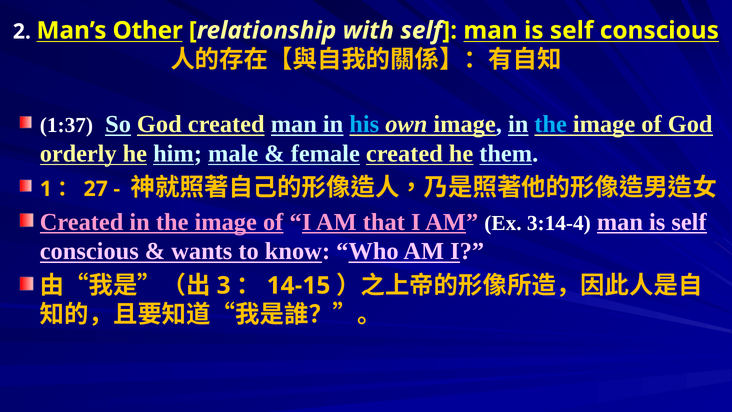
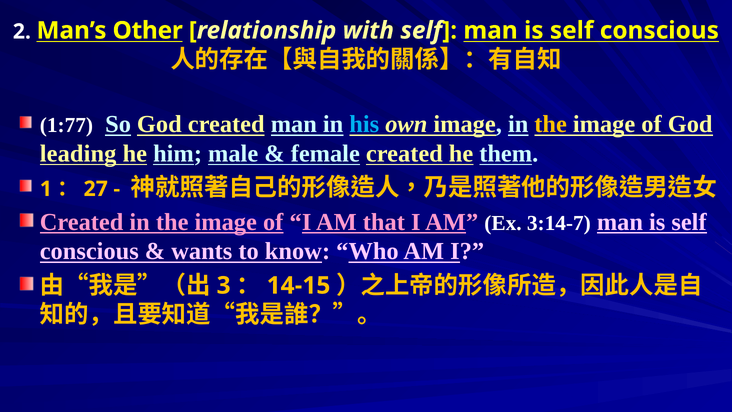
1:37: 1:37 -> 1:77
the at (551, 124) colour: light blue -> yellow
orderly: orderly -> leading
3:14-4: 3:14-4 -> 3:14-7
